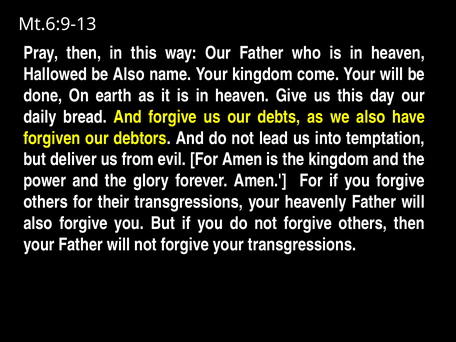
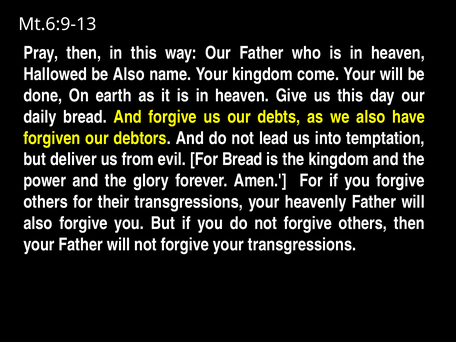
For Amen: Amen -> Bread
